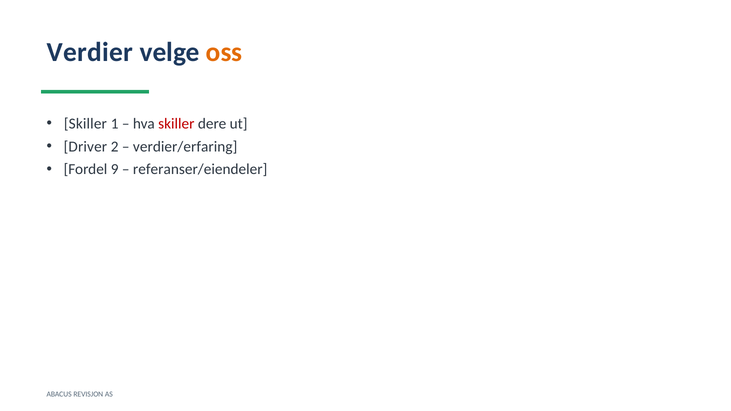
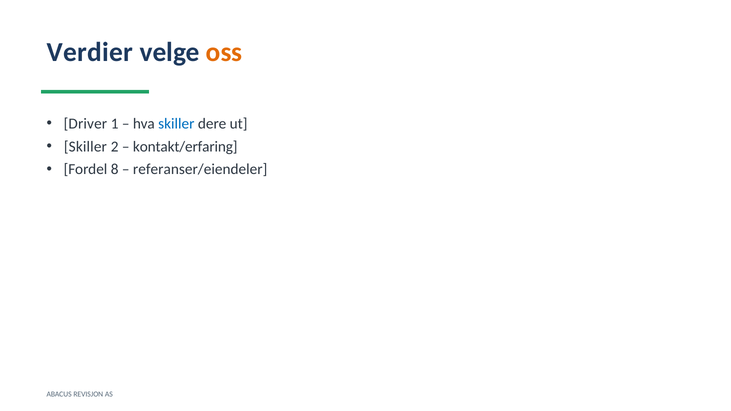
Skiller at (85, 124): Skiller -> Driver
skiller at (176, 124) colour: red -> blue
Driver at (85, 147): Driver -> Skiller
verdier/erfaring: verdier/erfaring -> kontakt/erfaring
9: 9 -> 8
